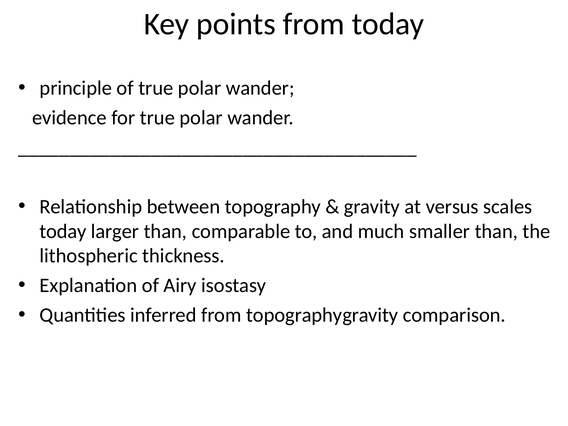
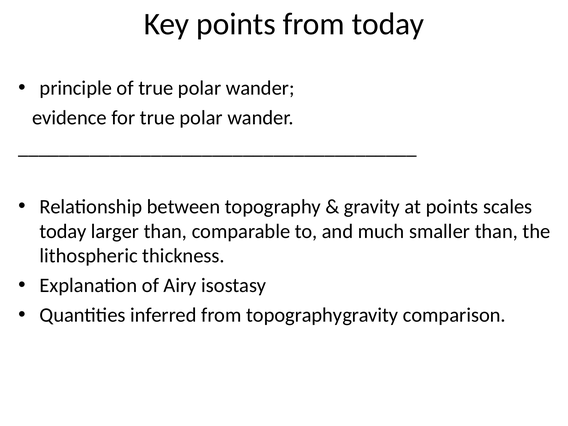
at versus: versus -> points
